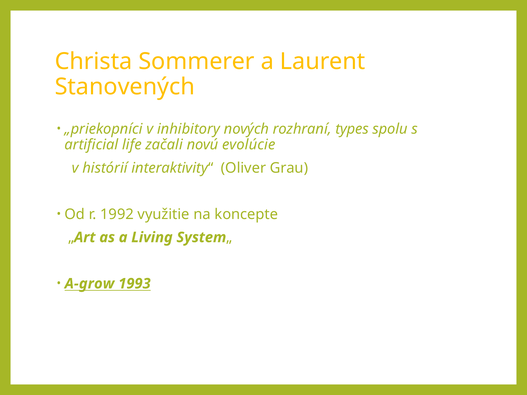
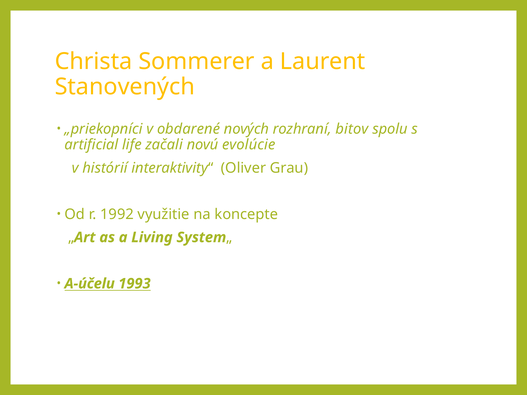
inhibitory: inhibitory -> obdarené
types: types -> bitov
A-grow: A-grow -> A-účelu
